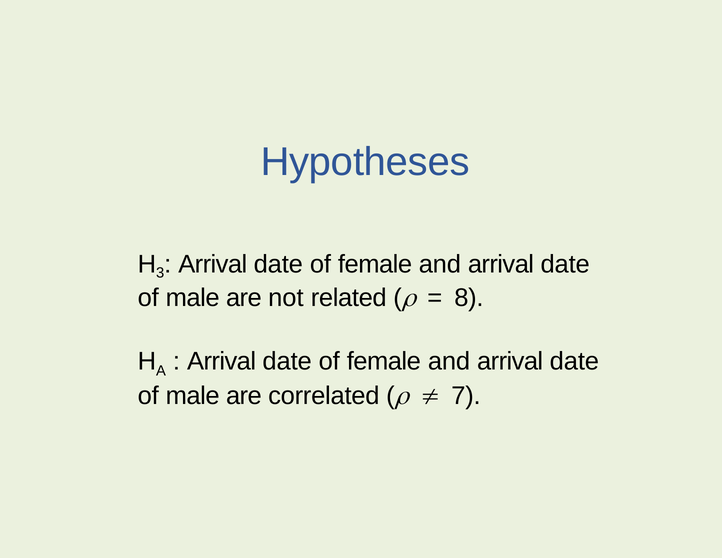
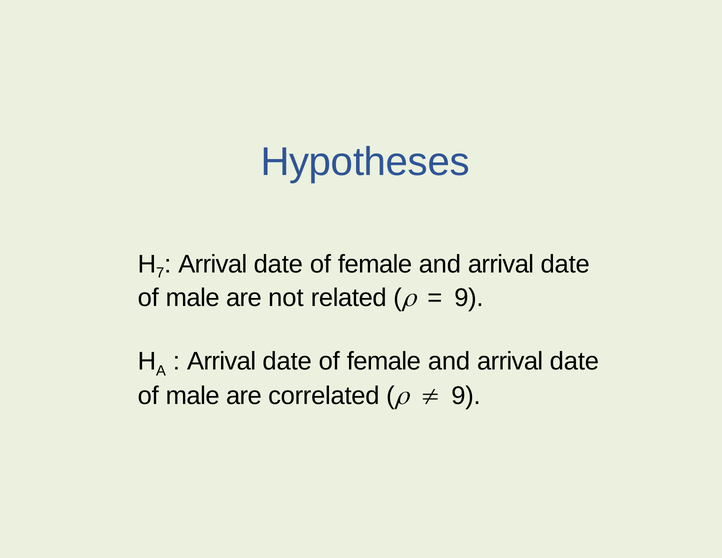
3: 3 -> 7
8 at (469, 298): 8 -> 9
7 at (466, 396): 7 -> 9
